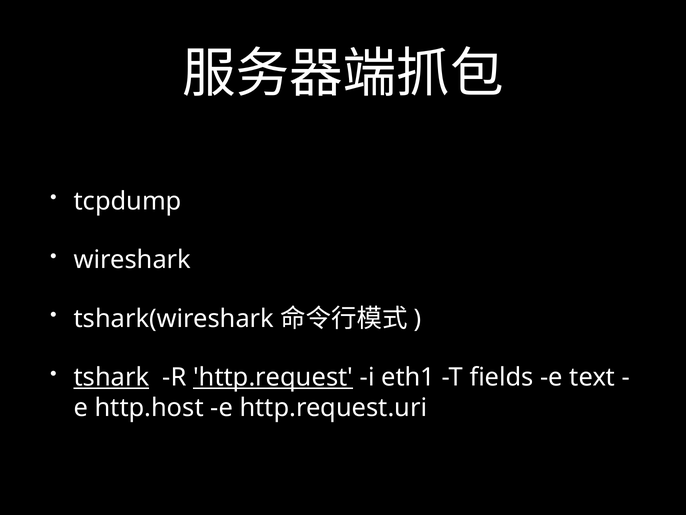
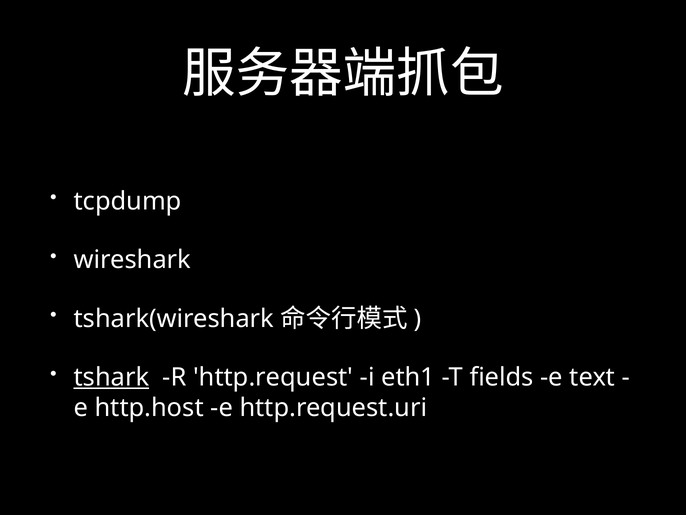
http.request underline: present -> none
